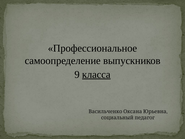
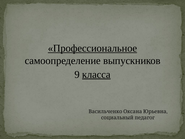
Профессиональное underline: none -> present
